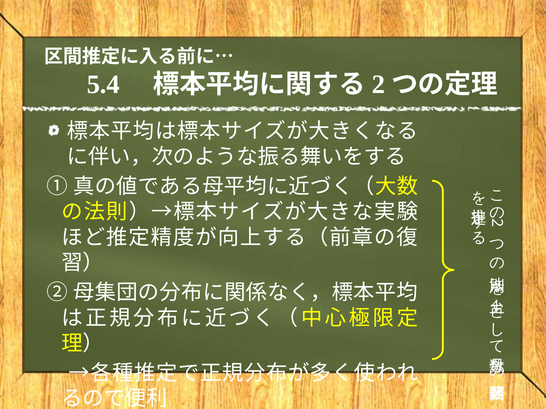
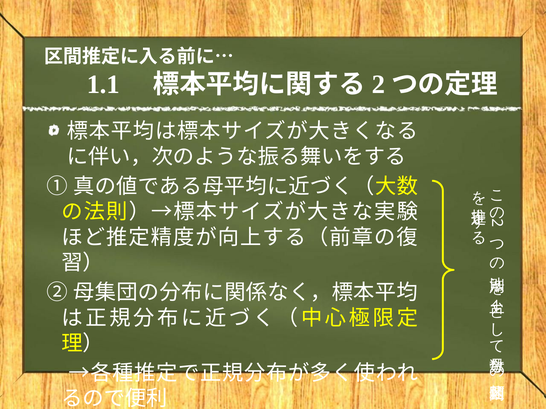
5.4: 5.4 -> 1.1
